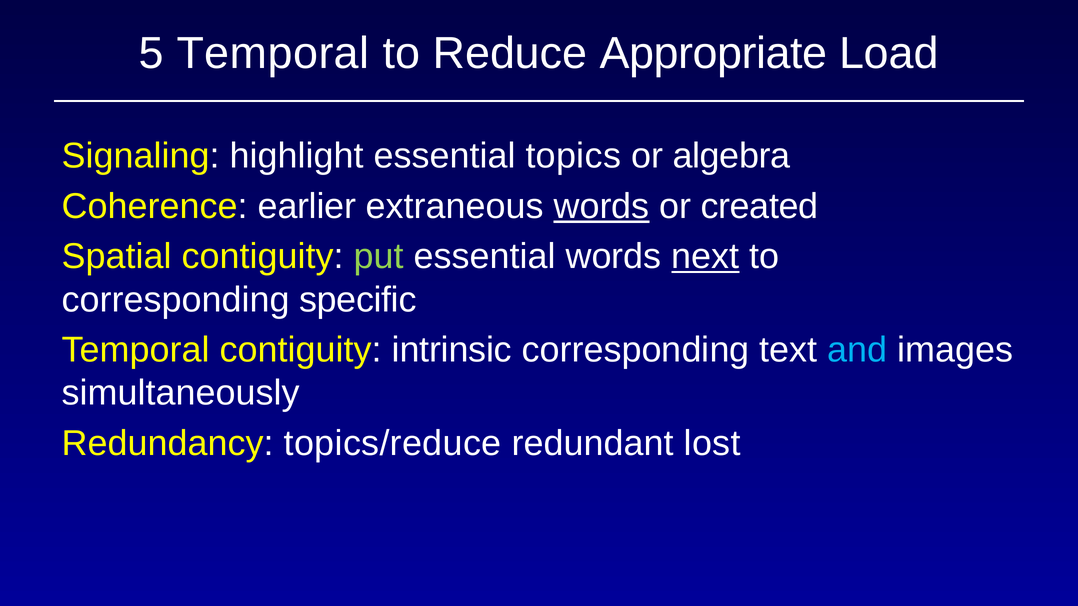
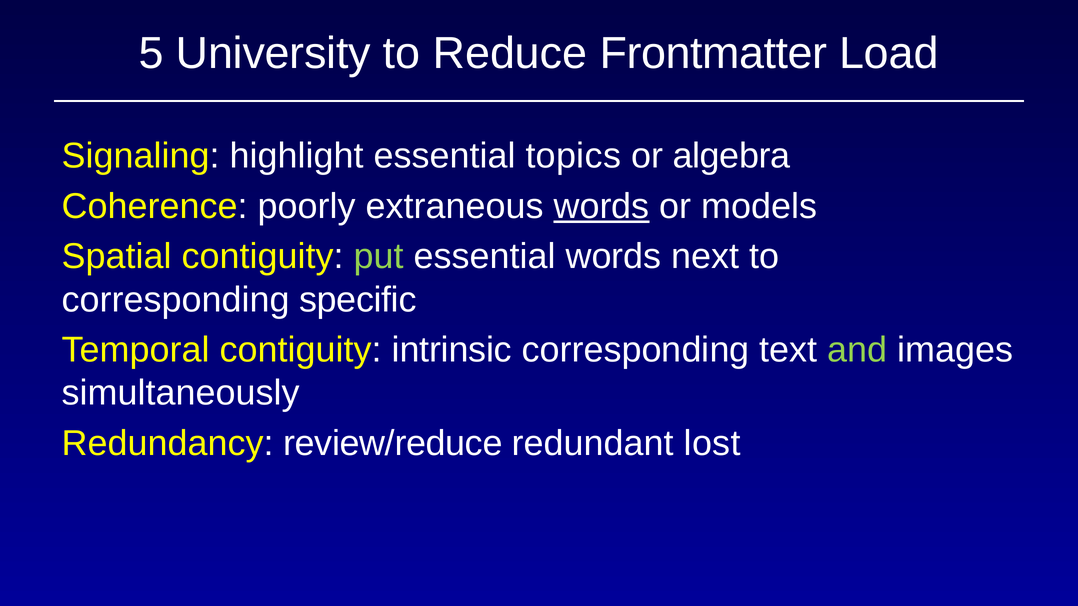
5 Temporal: Temporal -> University
Appropriate: Appropriate -> Frontmatter
earlier: earlier -> poorly
created: created -> models
next underline: present -> none
and colour: light blue -> light green
topics/reduce: topics/reduce -> review/reduce
